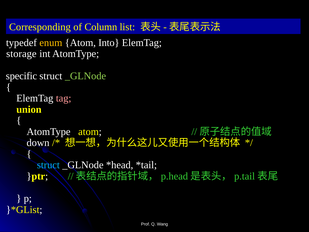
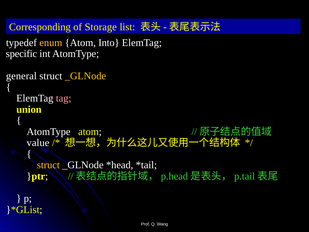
Column: Column -> Storage
storage: storage -> specific
specific: specific -> general
_GLNode at (85, 76) colour: light green -> yellow
down: down -> value
struct at (48, 165) colour: light blue -> yellow
